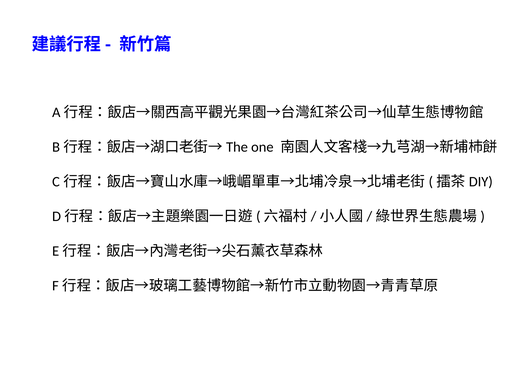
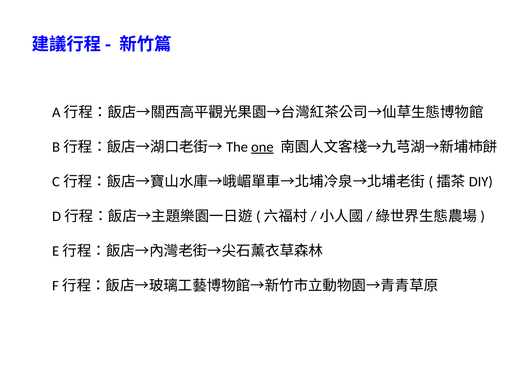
one underline: none -> present
